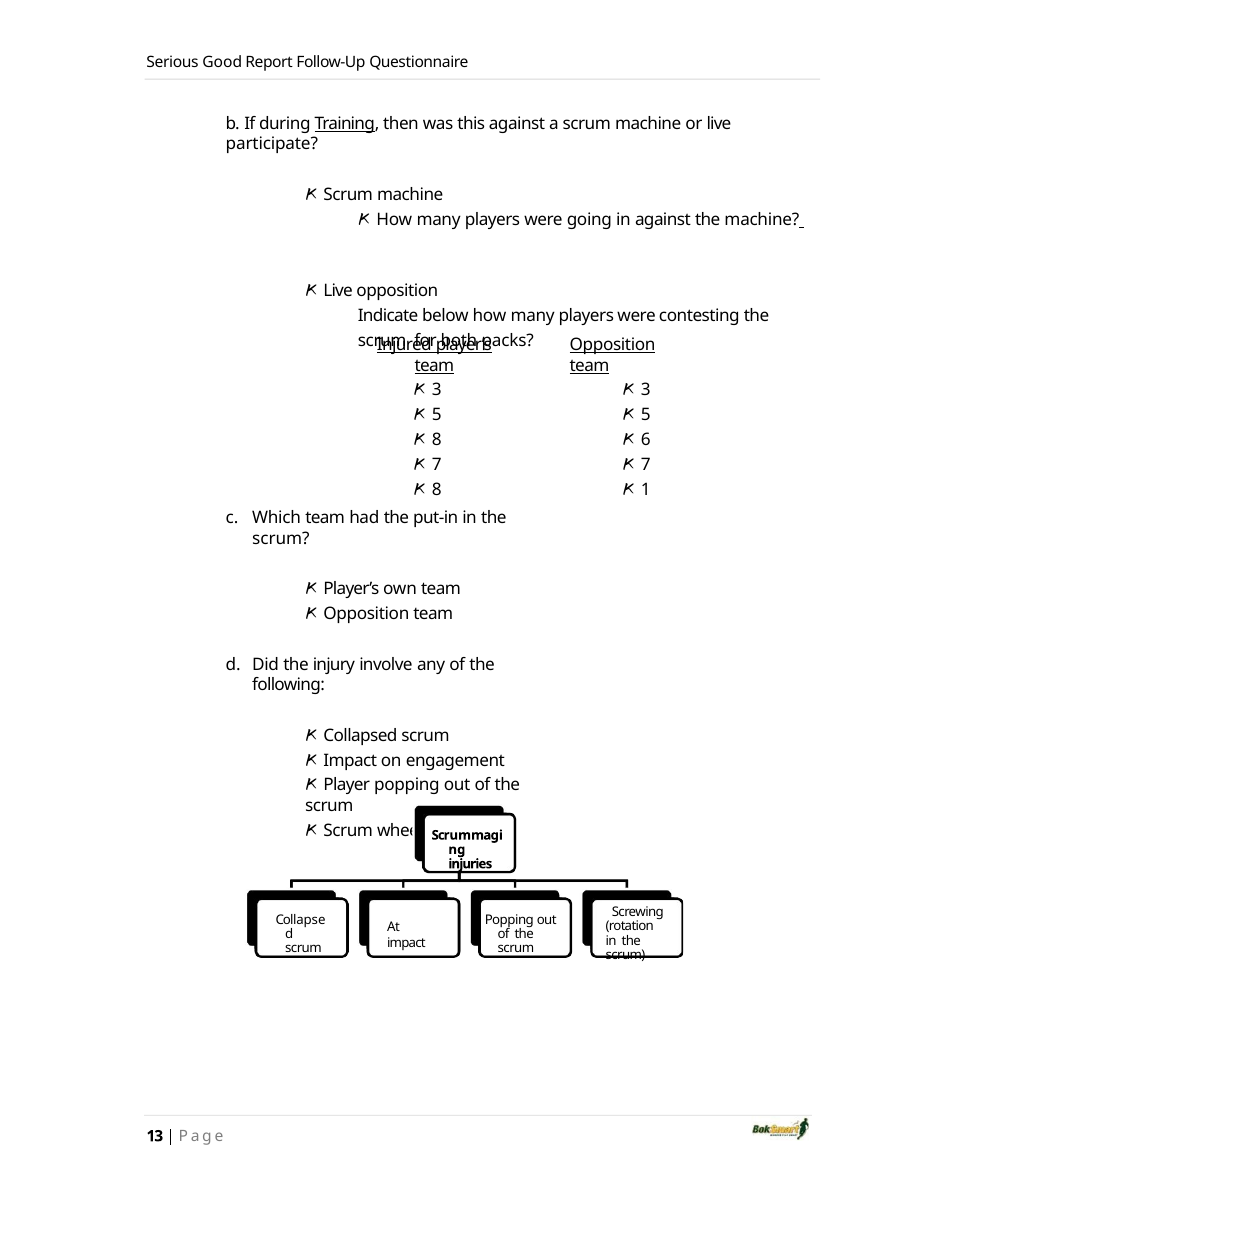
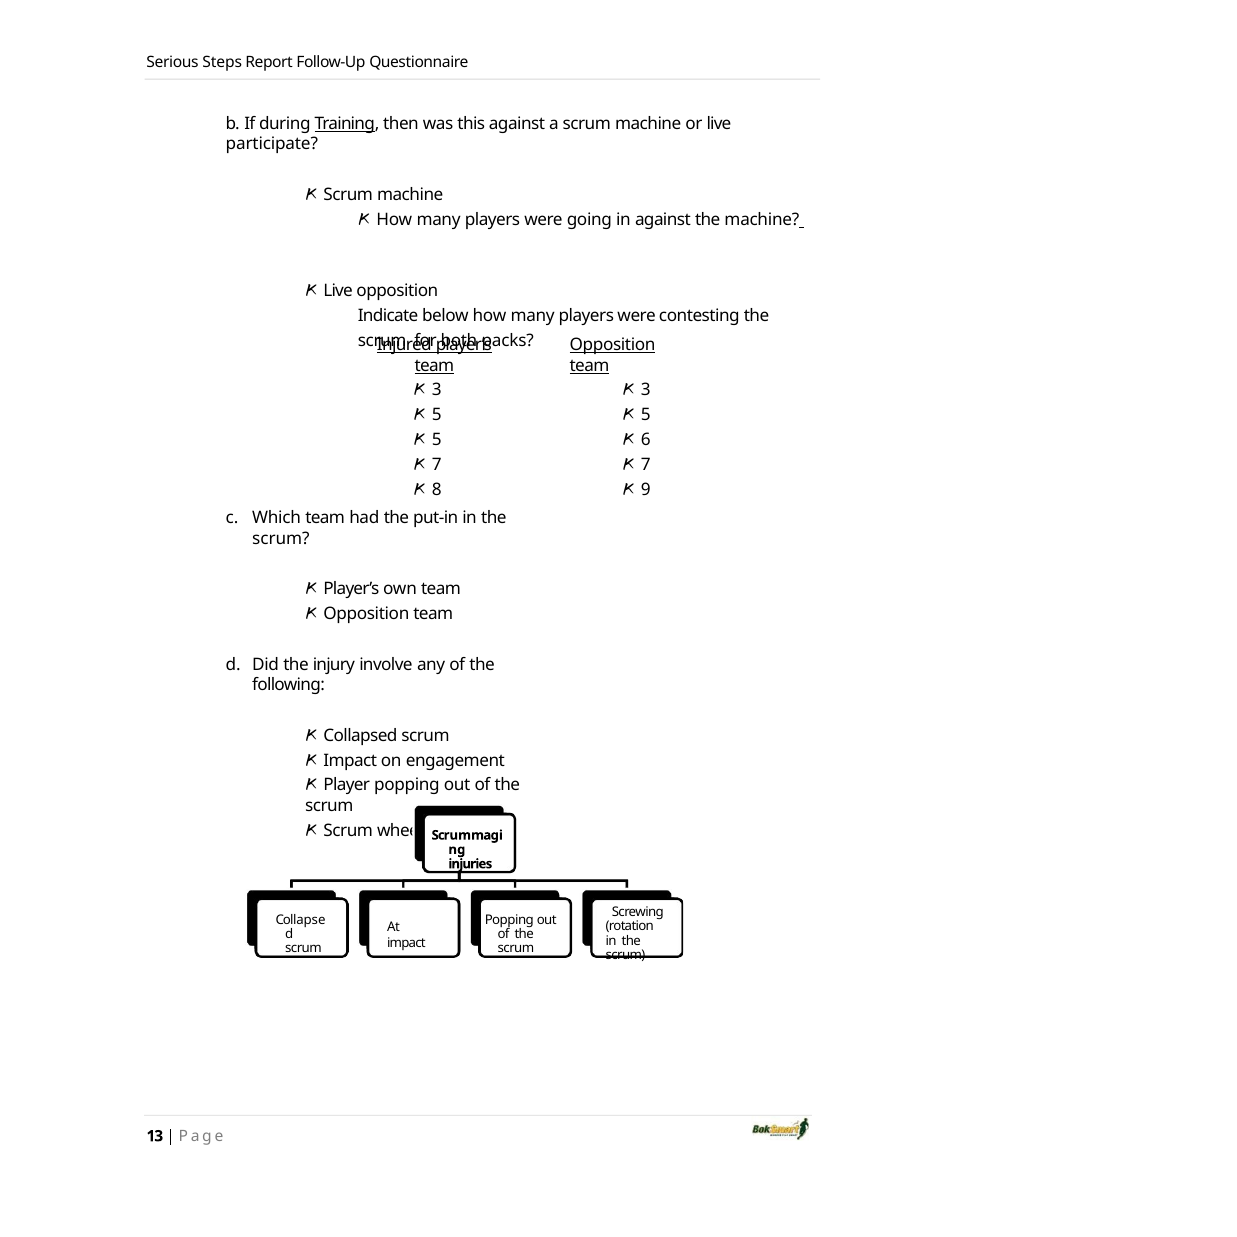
Good: Good -> Steps
8 at (437, 440): 8 -> 5
1: 1 -> 9
